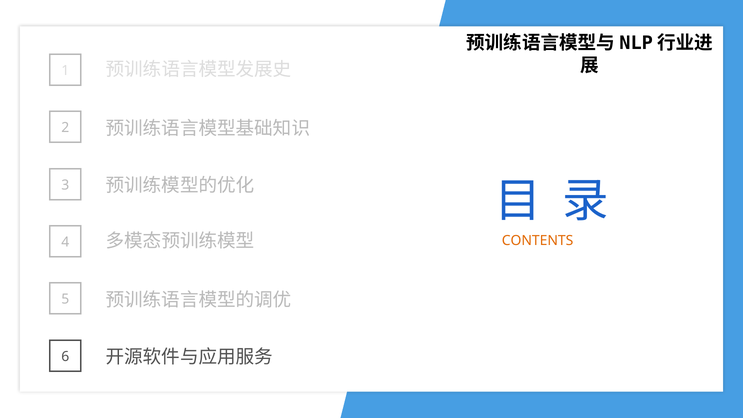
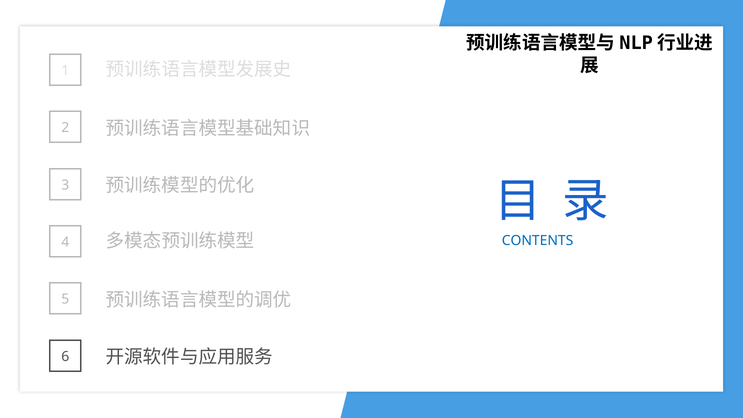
CONTENTS colour: orange -> blue
